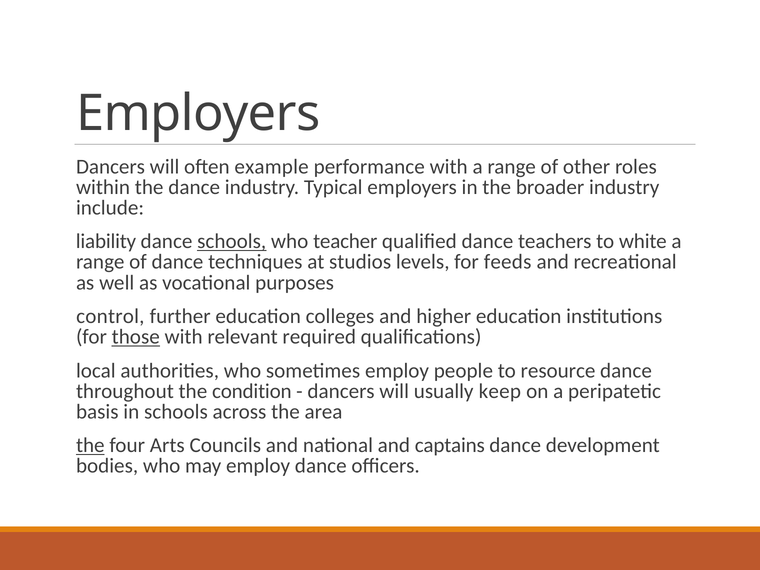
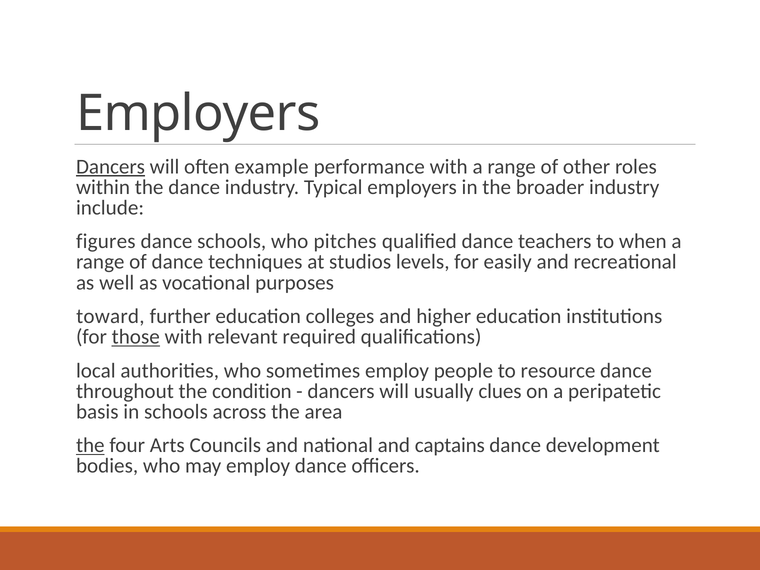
Dancers at (110, 167) underline: none -> present
liability: liability -> figures
schools at (232, 241) underline: present -> none
teacher: teacher -> pitches
white: white -> when
feeds: feeds -> easily
control: control -> toward
keep: keep -> clues
